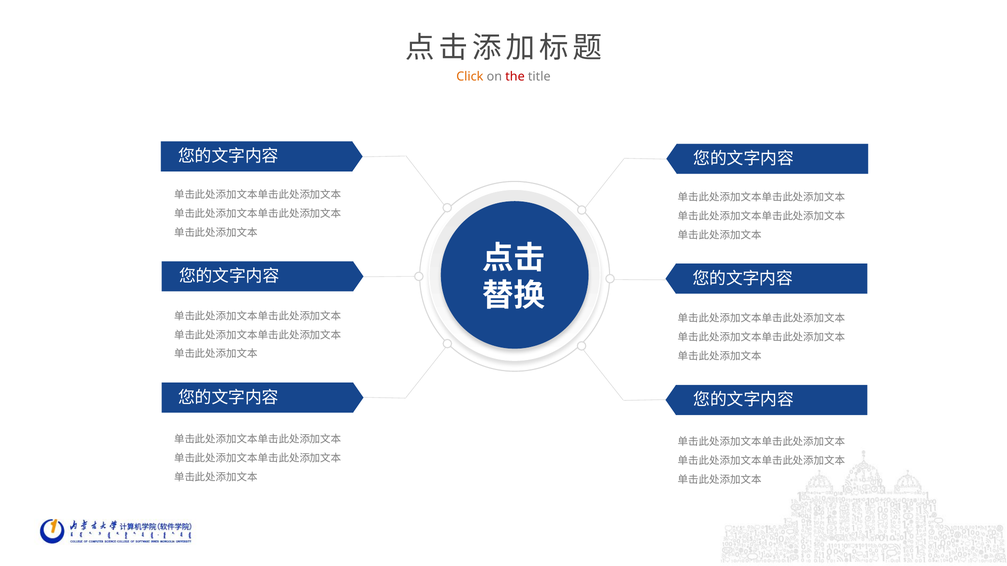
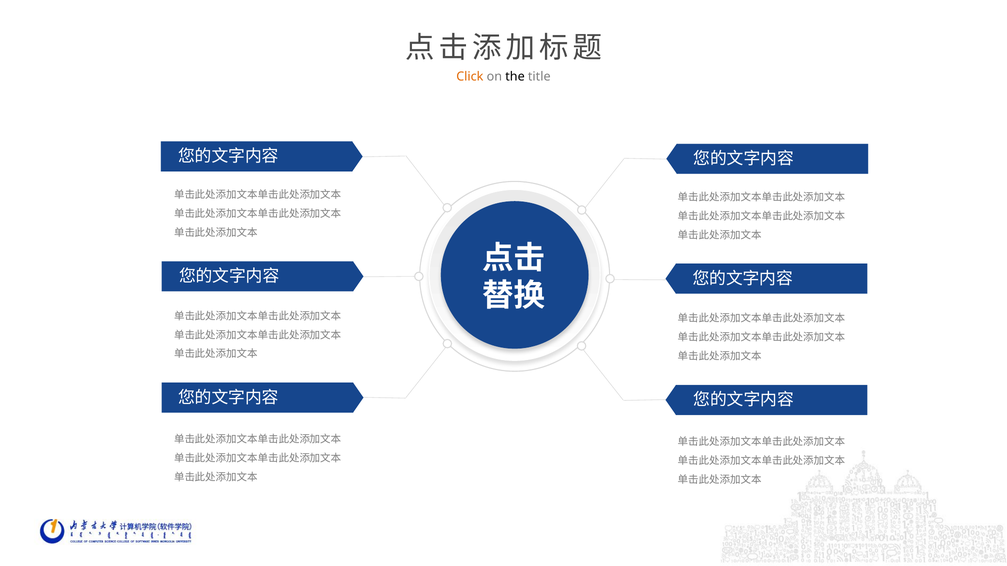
the colour: red -> black
